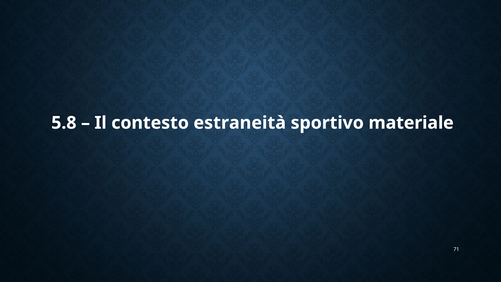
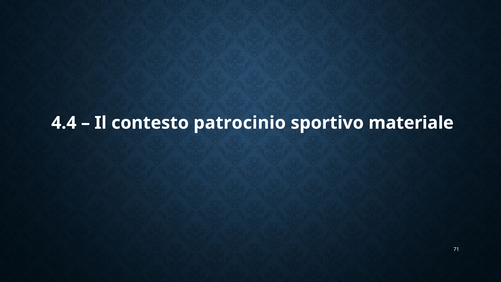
5.8: 5.8 -> 4.4
estraneità: estraneità -> patrocinio
